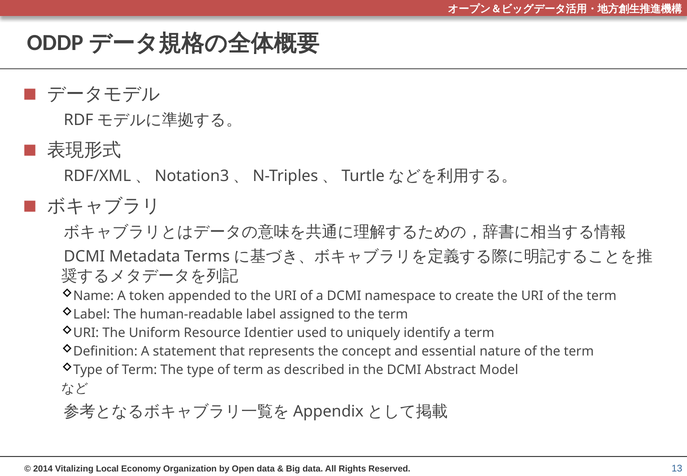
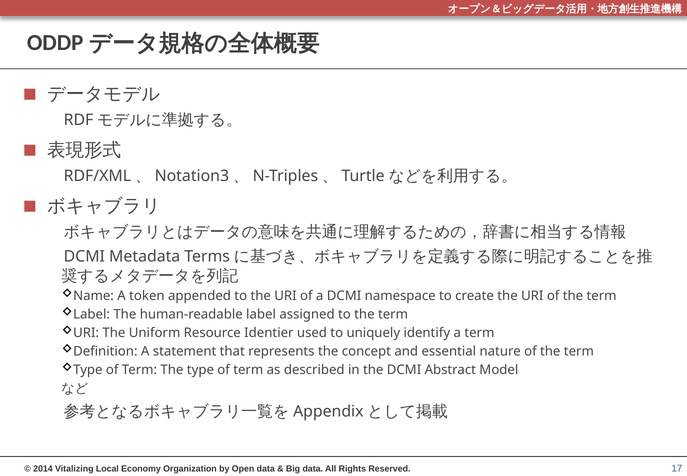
13: 13 -> 17
